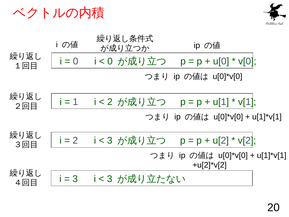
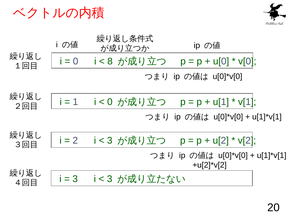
0 at (110, 61): 0 -> 8
2 at (110, 102): 2 -> 0
